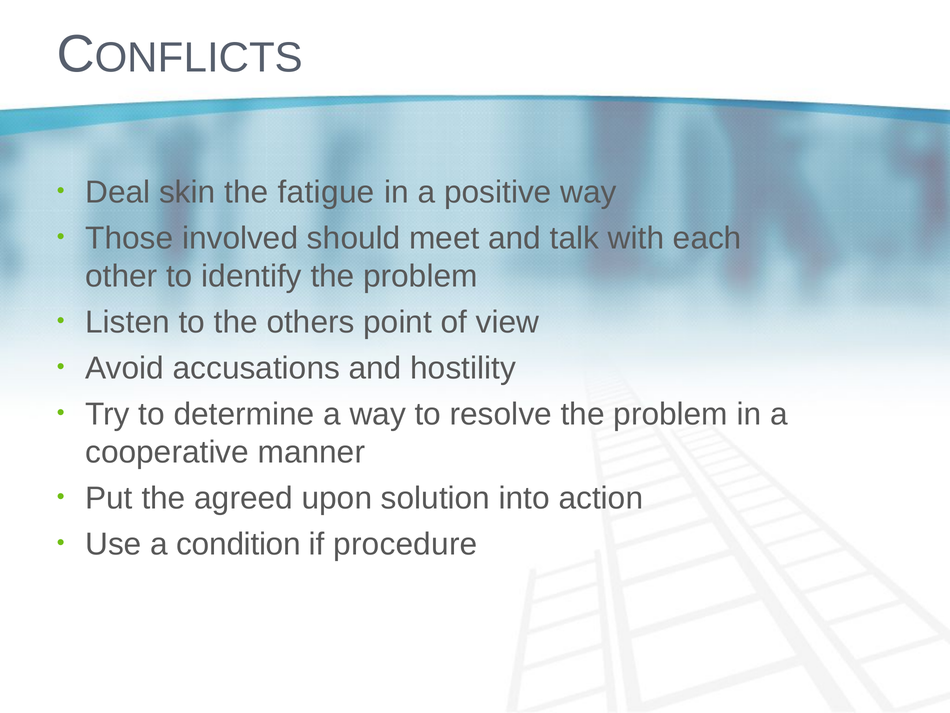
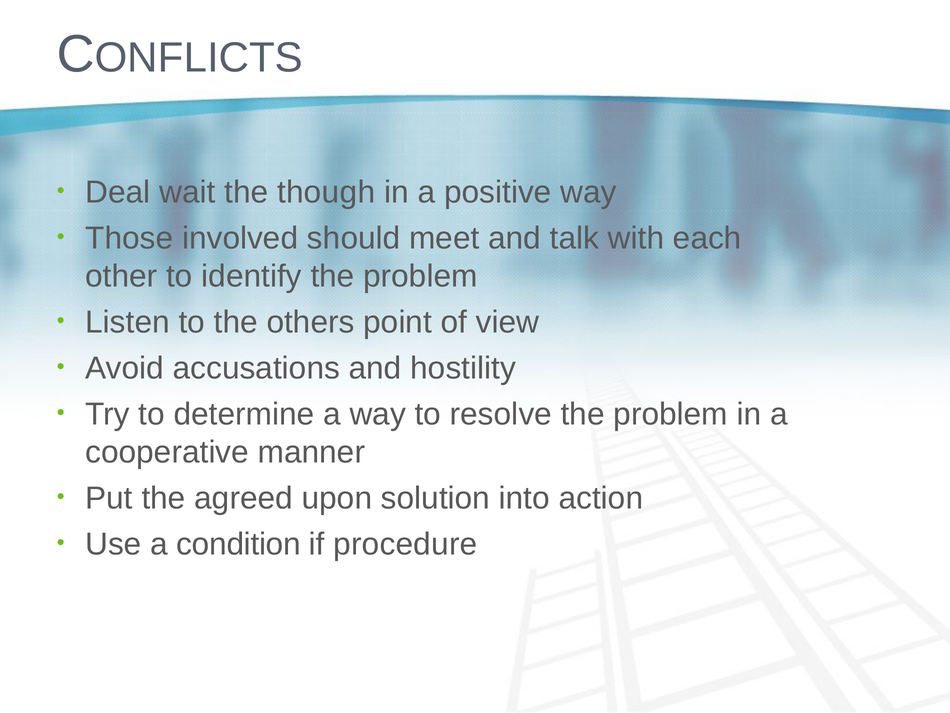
skin: skin -> wait
fatigue: fatigue -> though
